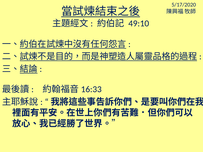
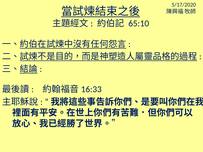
49:10: 49:10 -> 65:10
